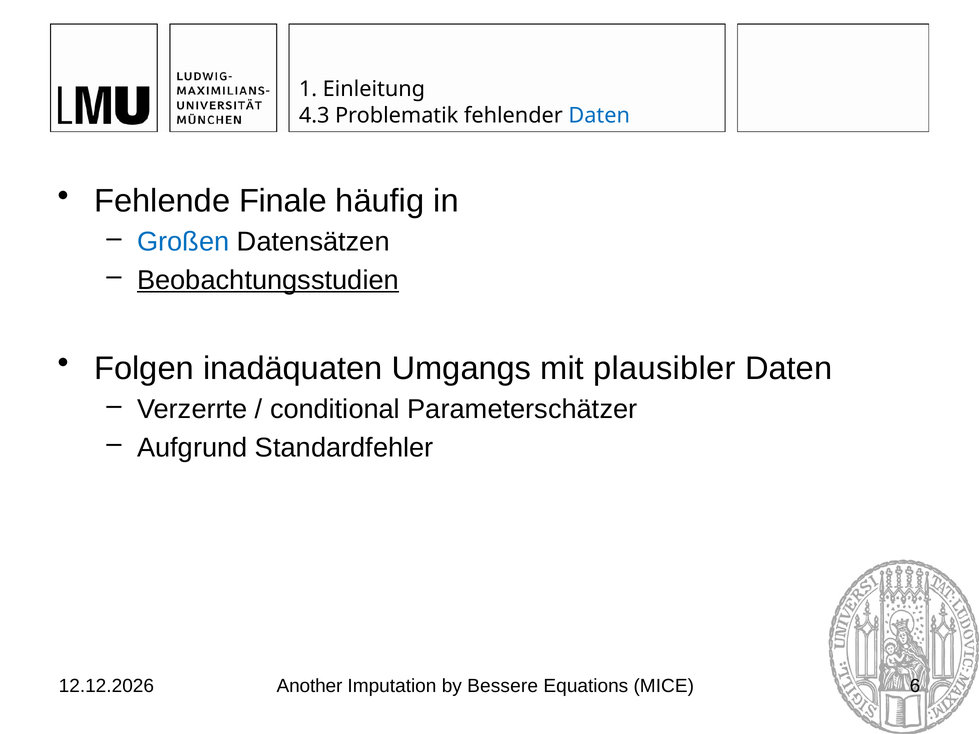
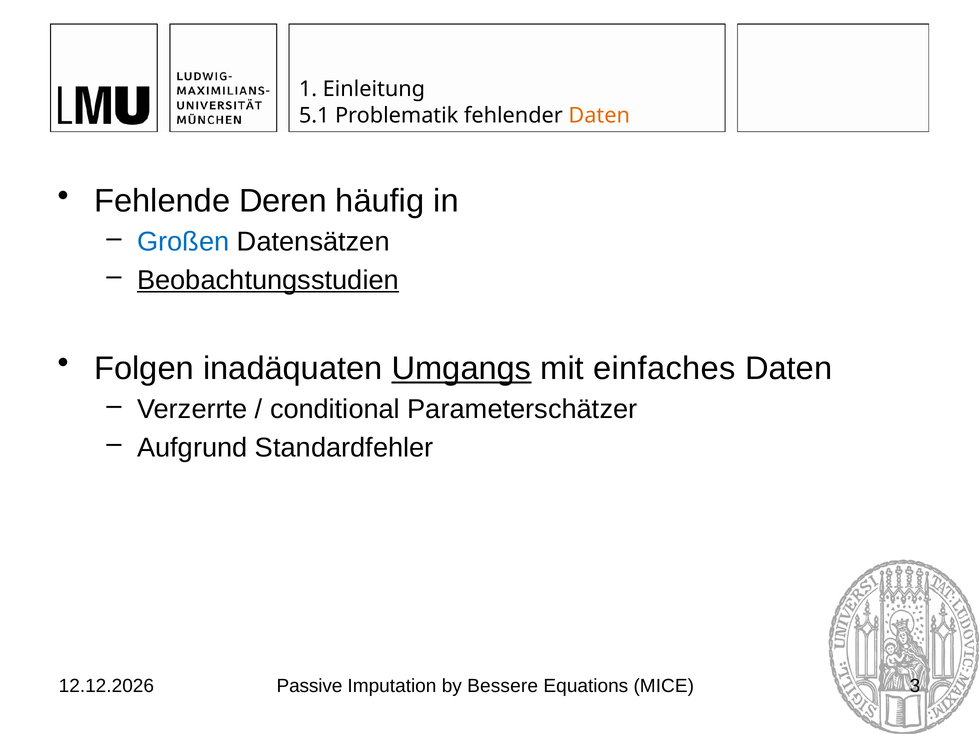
4.3: 4.3 -> 5.1
Daten at (599, 115) colour: blue -> orange
Finale: Finale -> Deren
Umgangs underline: none -> present
plausibler: plausibler -> einfaches
Another: Another -> Passive
6: 6 -> 3
